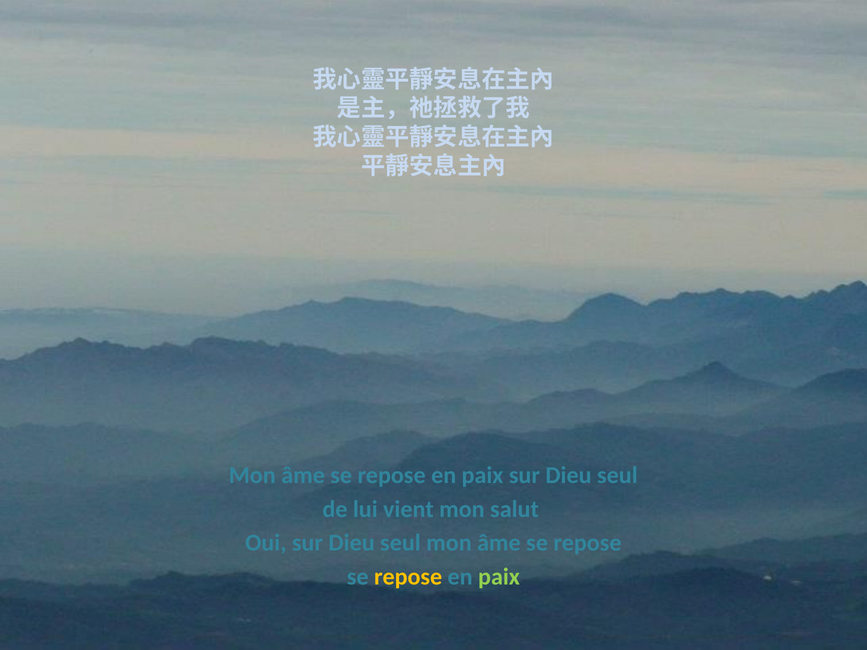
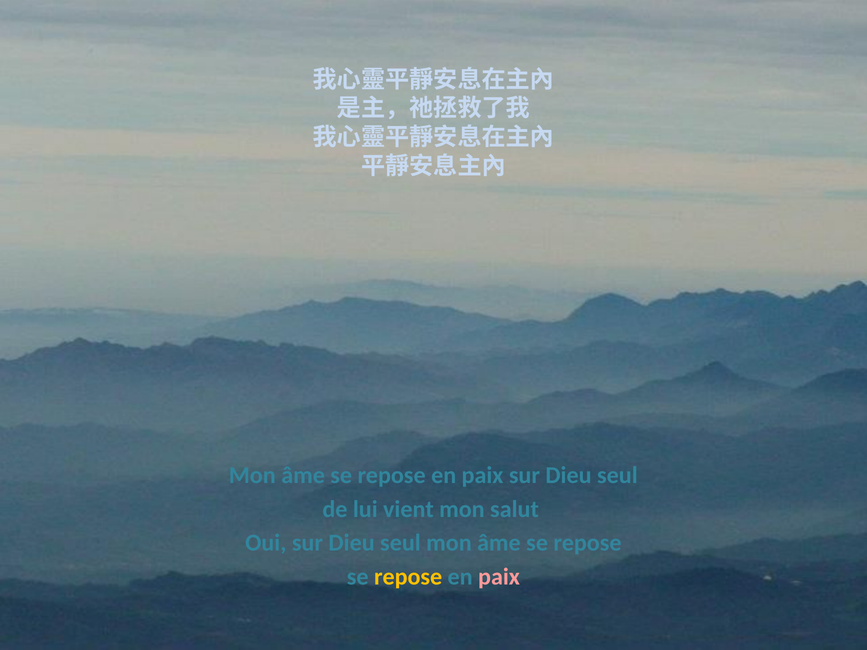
paix at (499, 577) colour: light green -> pink
